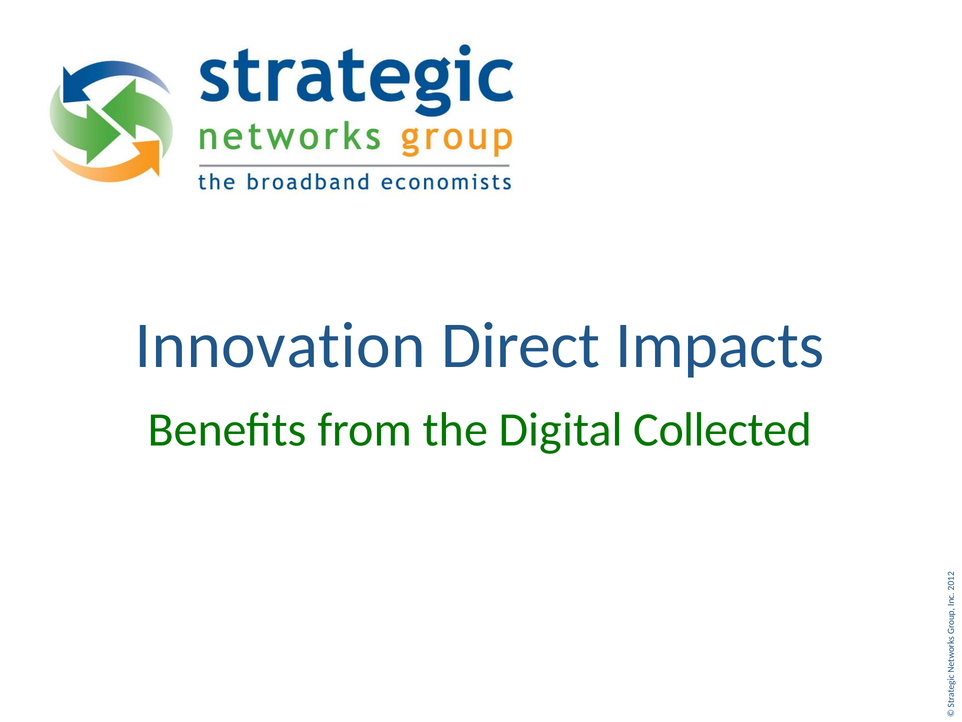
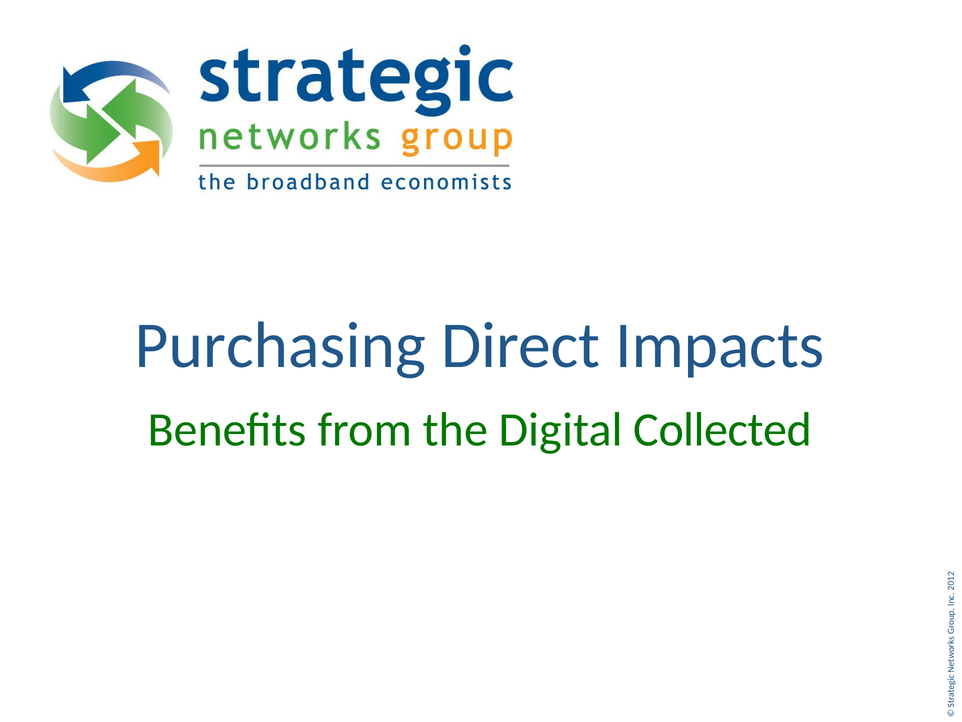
Innovation: Innovation -> Purchasing
